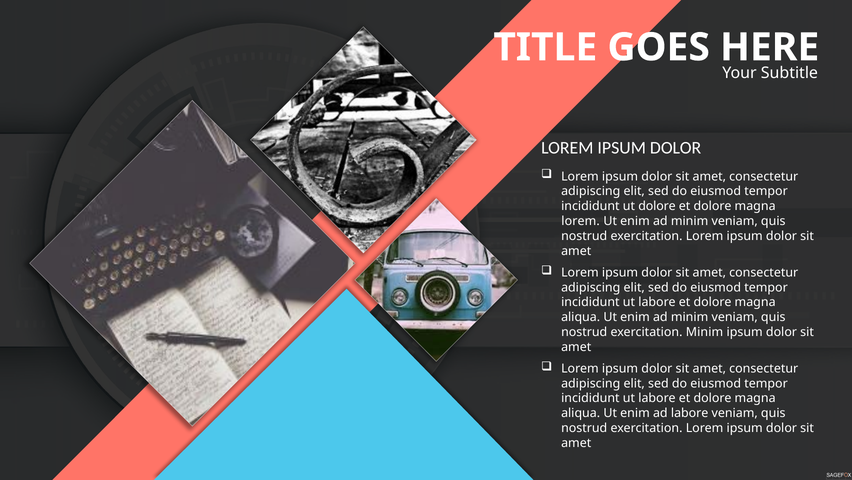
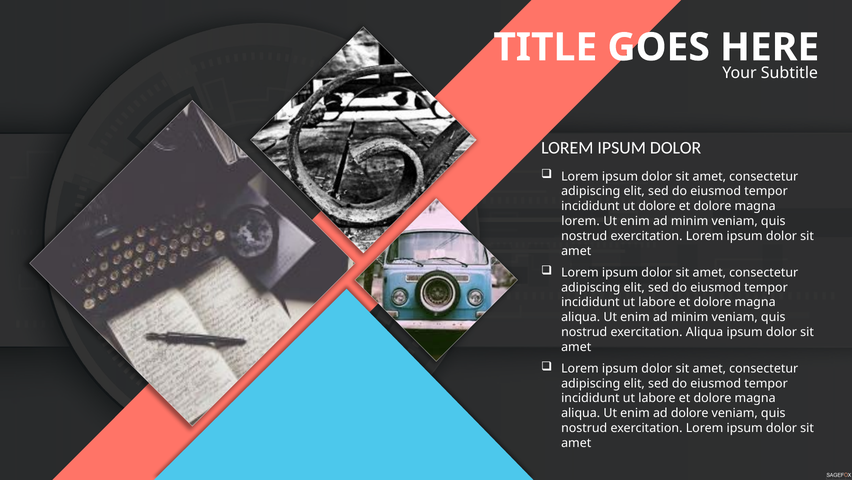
exercitation Minim: Minim -> Aliqua
ad labore: labore -> dolore
